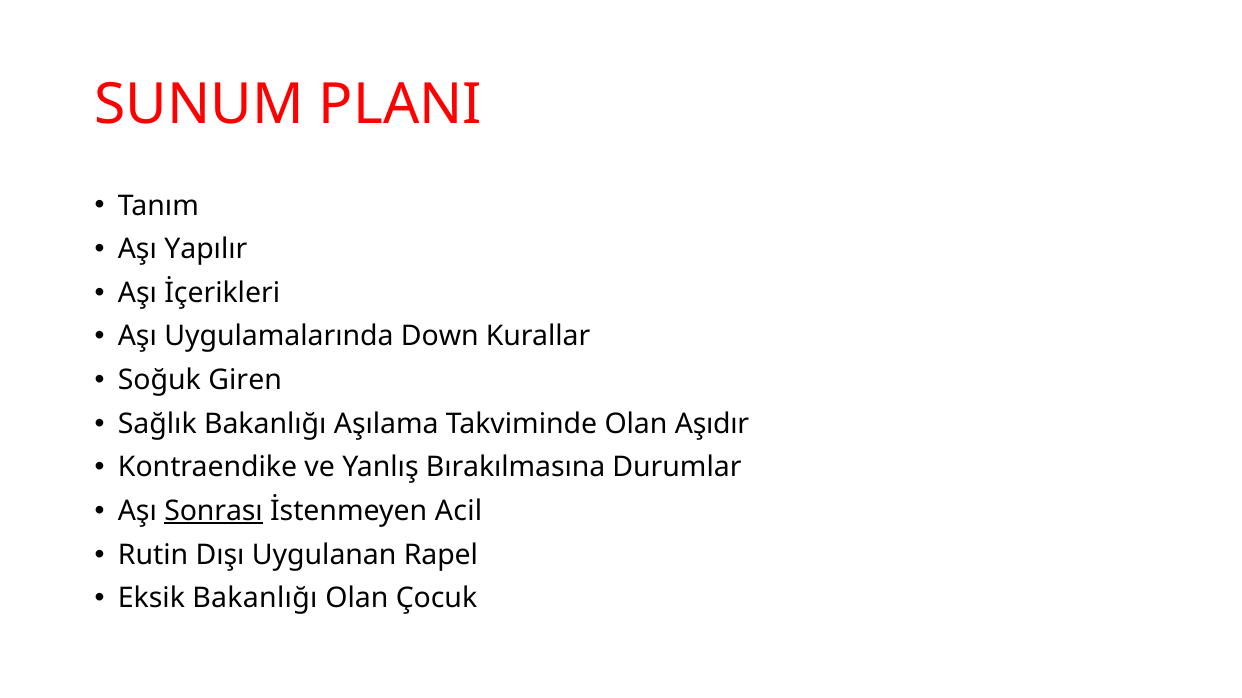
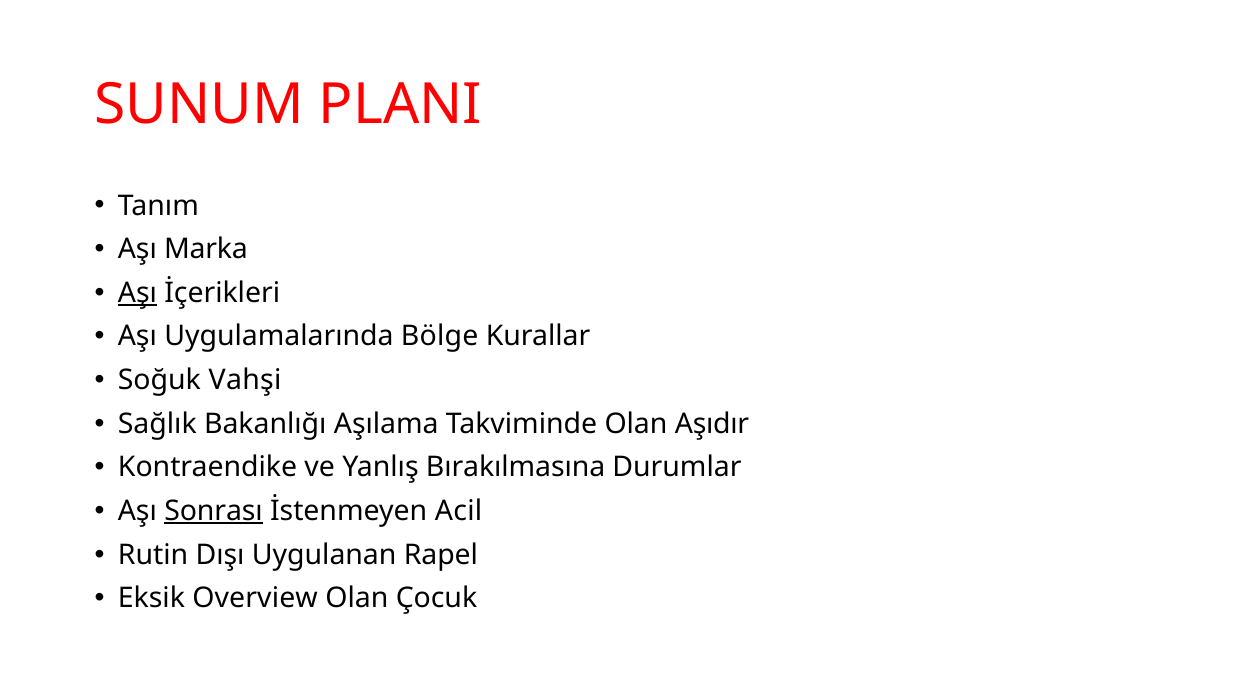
Yapılır: Yapılır -> Marka
Aşı at (138, 293) underline: none -> present
Down: Down -> Bölge
Giren: Giren -> Vahşi
Eksik Bakanlığı: Bakanlığı -> Overview
